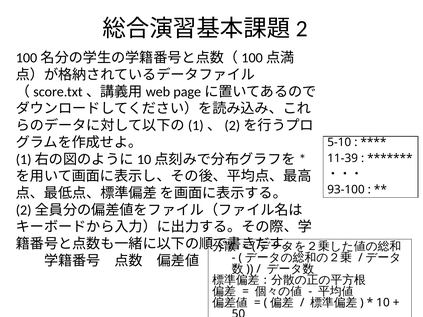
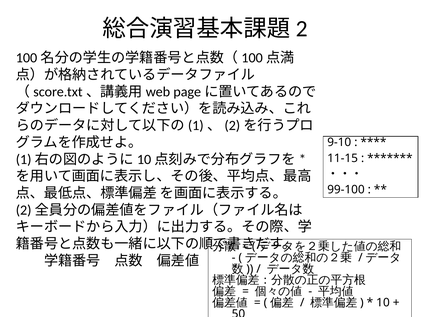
5-10: 5-10 -> 9-10
11-39: 11-39 -> 11-15
93-100: 93-100 -> 99-100
